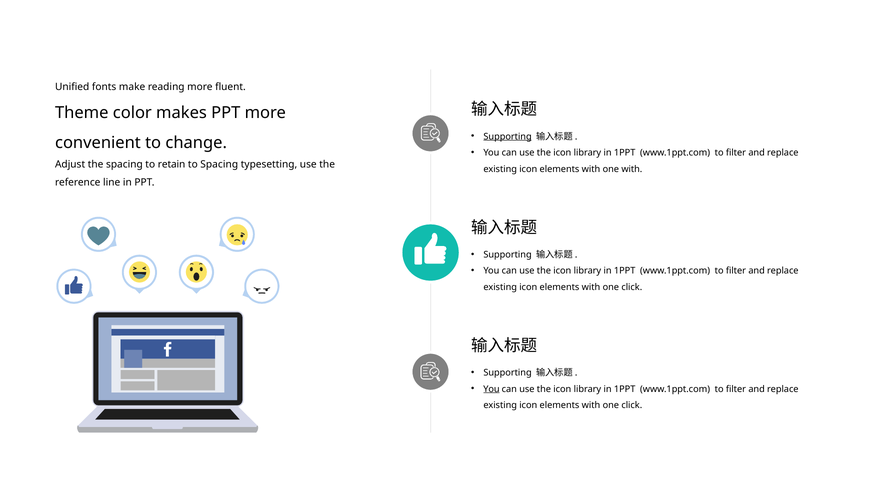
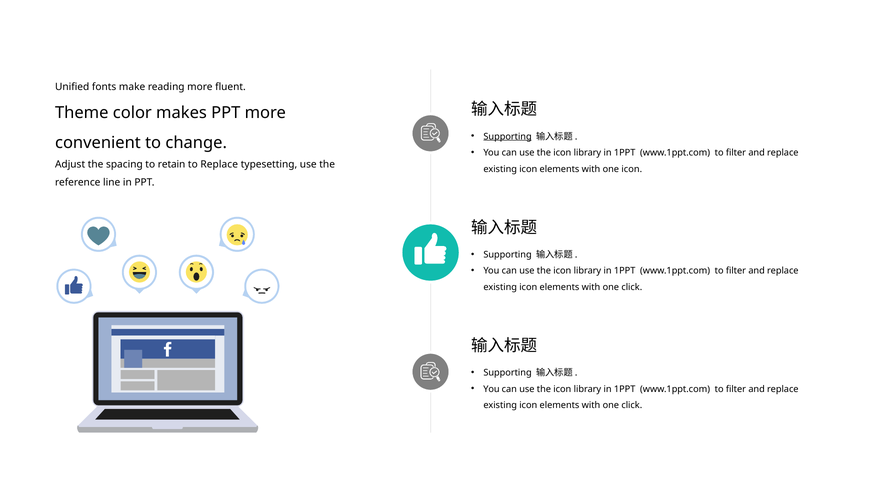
to Spacing: Spacing -> Replace
one with: with -> icon
You at (491, 389) underline: present -> none
